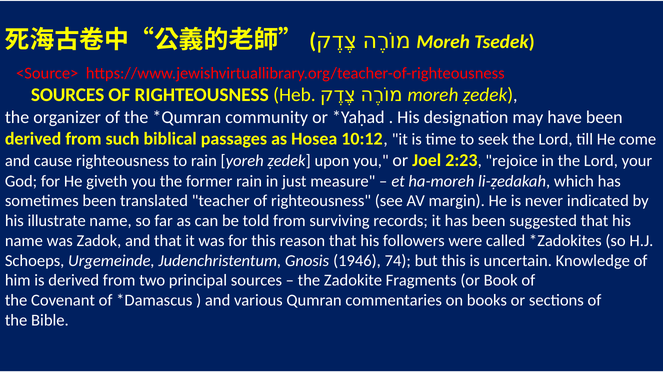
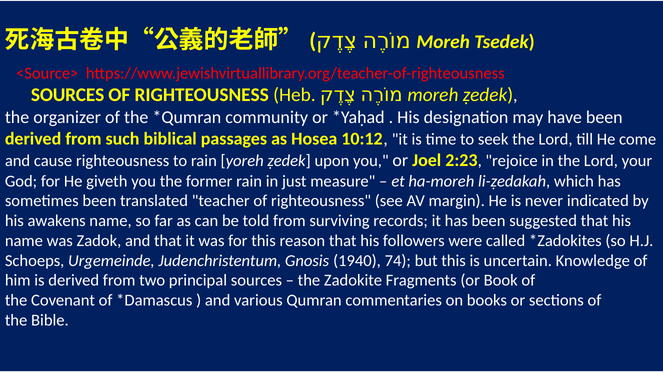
illustrate: illustrate -> awakens
1946: 1946 -> 1940
